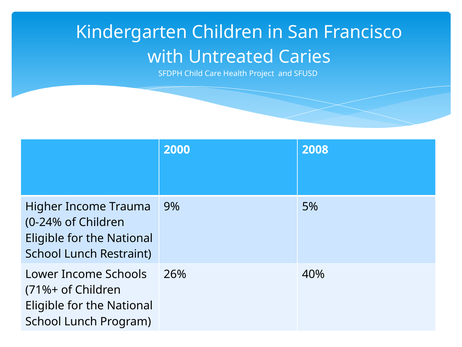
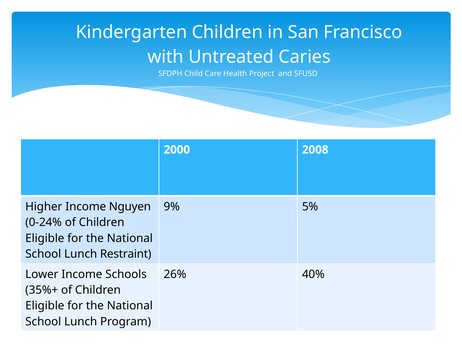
Trauma: Trauma -> Nguyen
71%+: 71%+ -> 35%+
